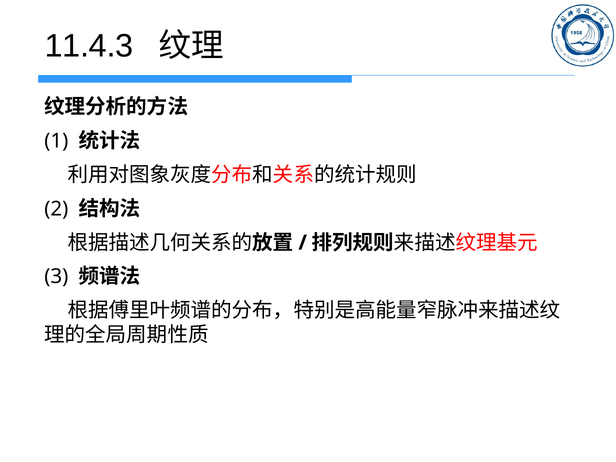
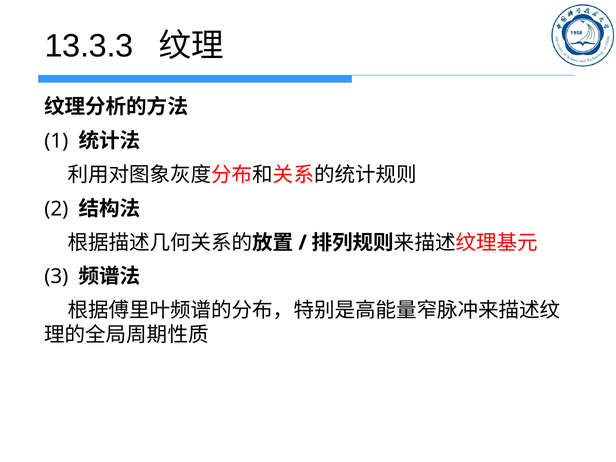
11.4.3: 11.4.3 -> 13.3.3
